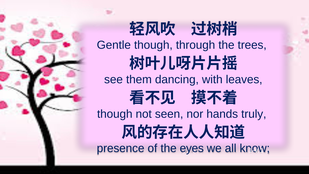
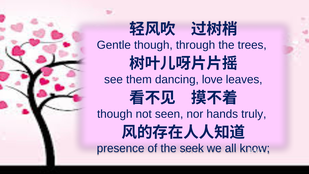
with: with -> love
eyes: eyes -> seek
